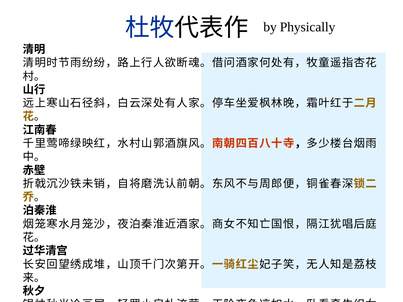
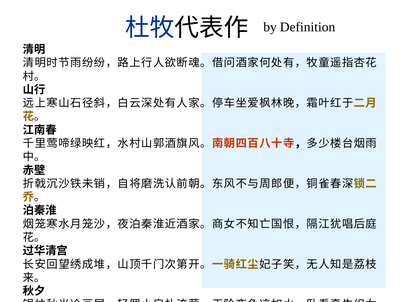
Physically: Physically -> Definition
